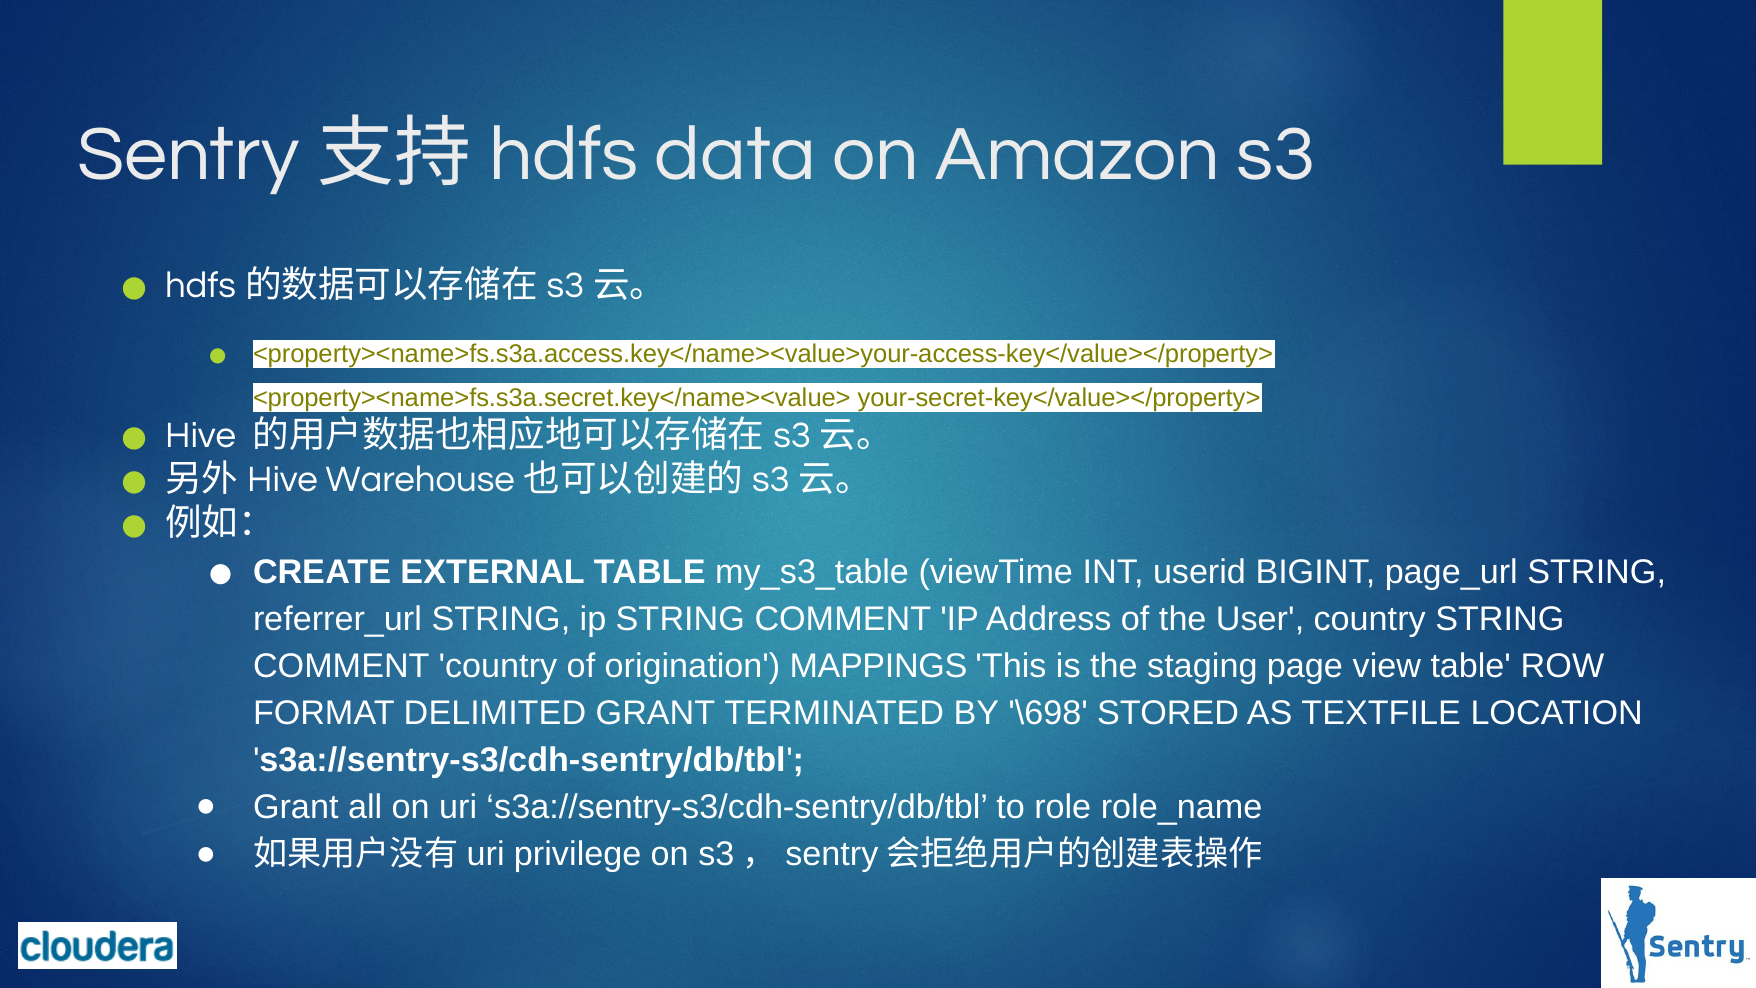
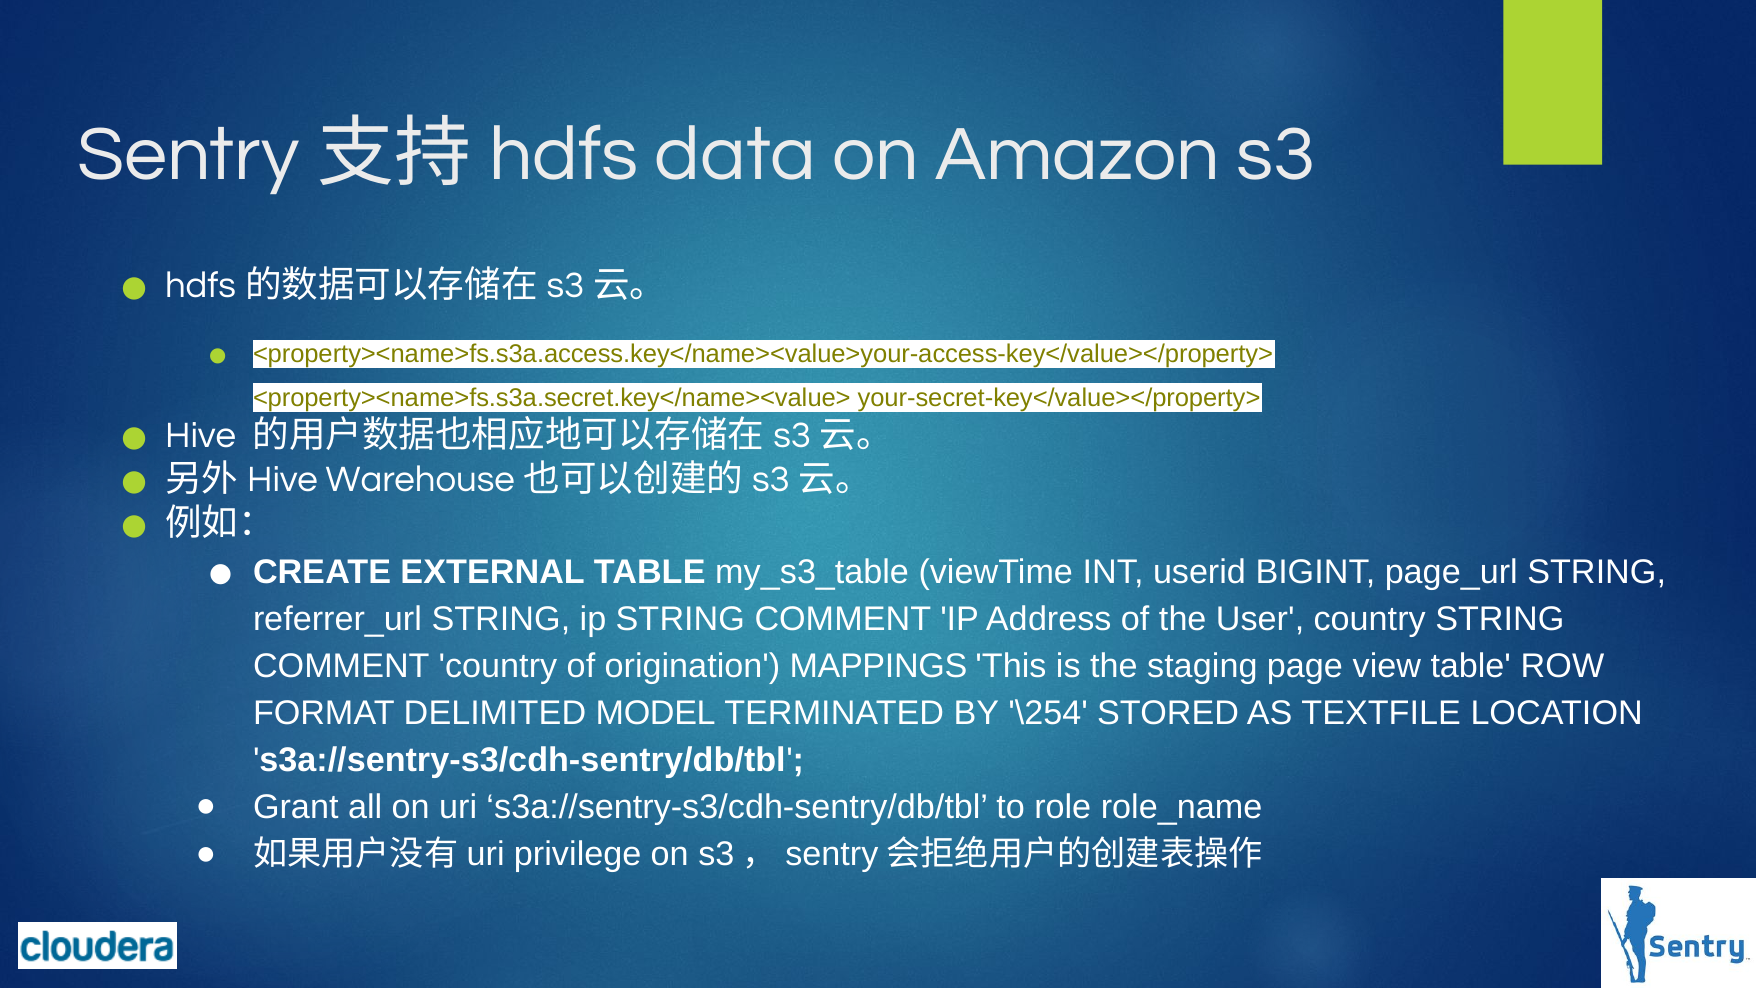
DELIMITED GRANT: GRANT -> MODEL
\698: \698 -> \254
